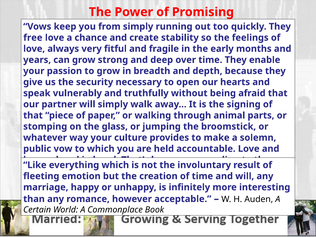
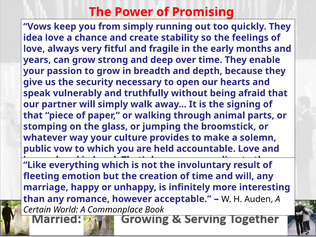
free: free -> idea
